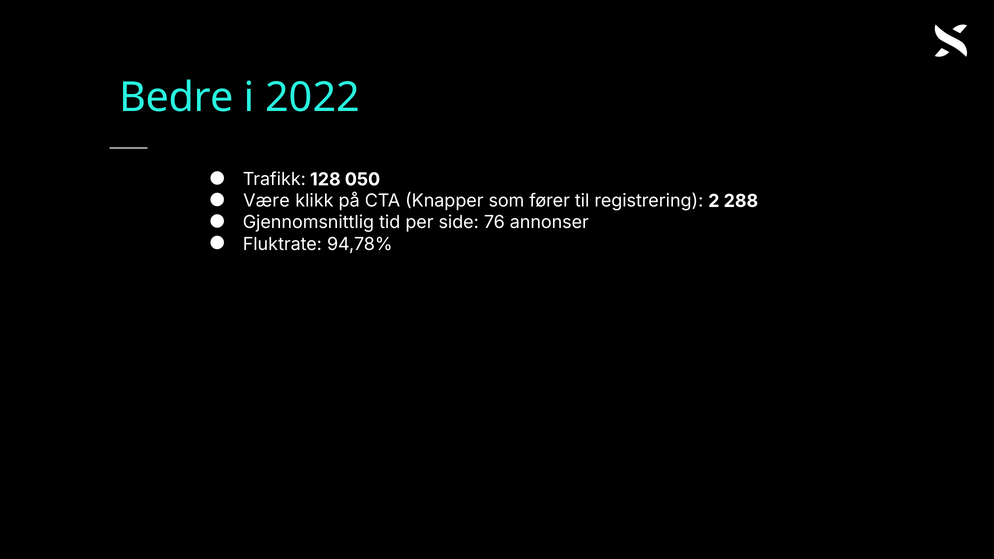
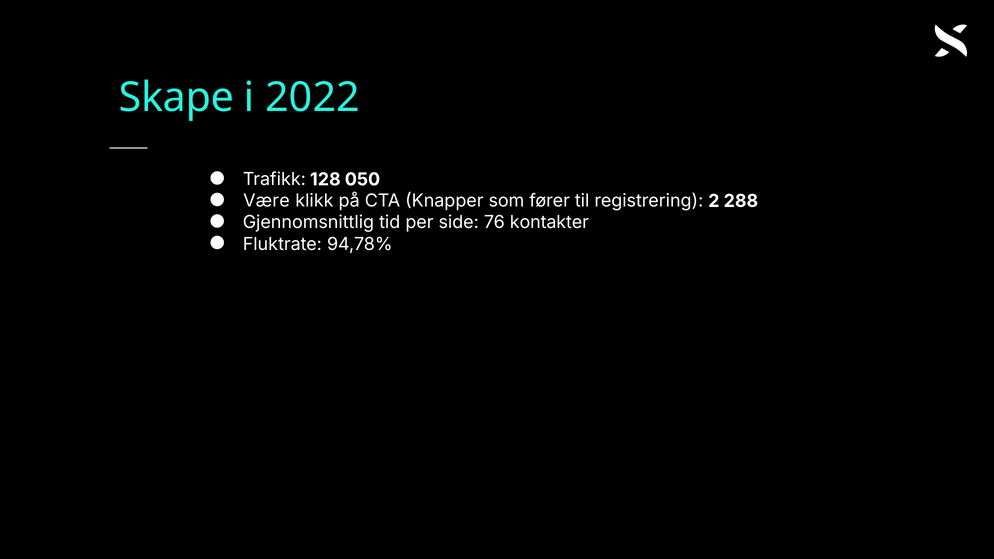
Bedre: Bedre -> Skape
annonser: annonser -> kontakter
